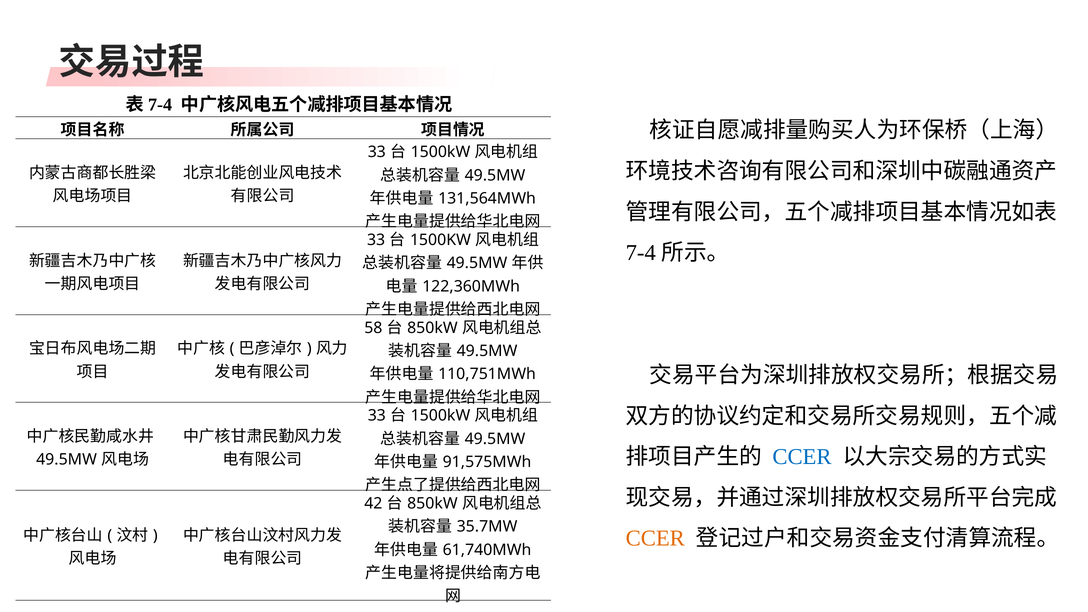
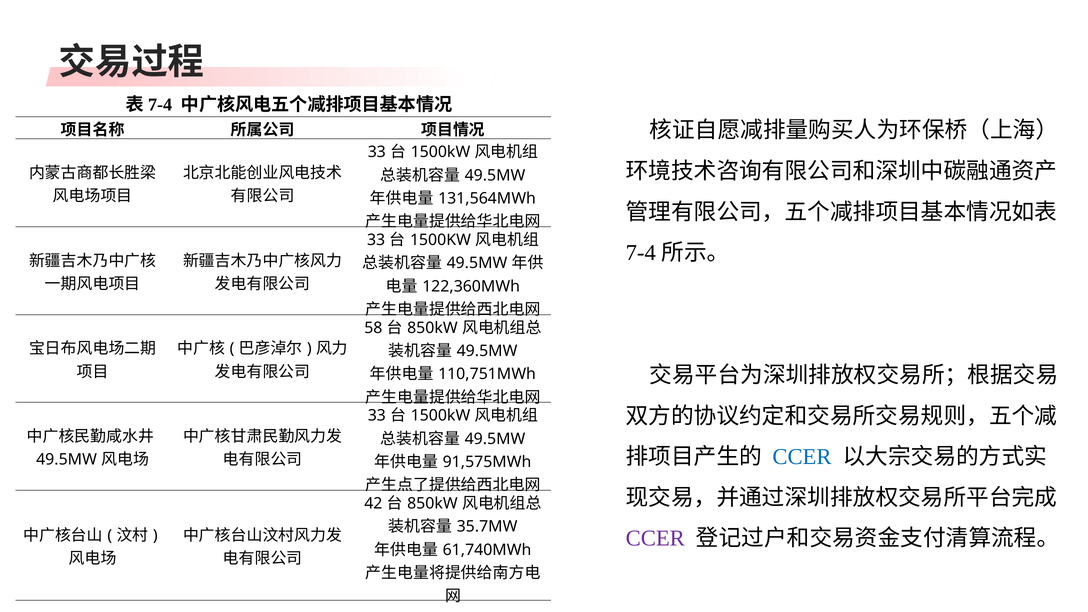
CCER at (655, 538) colour: orange -> purple
